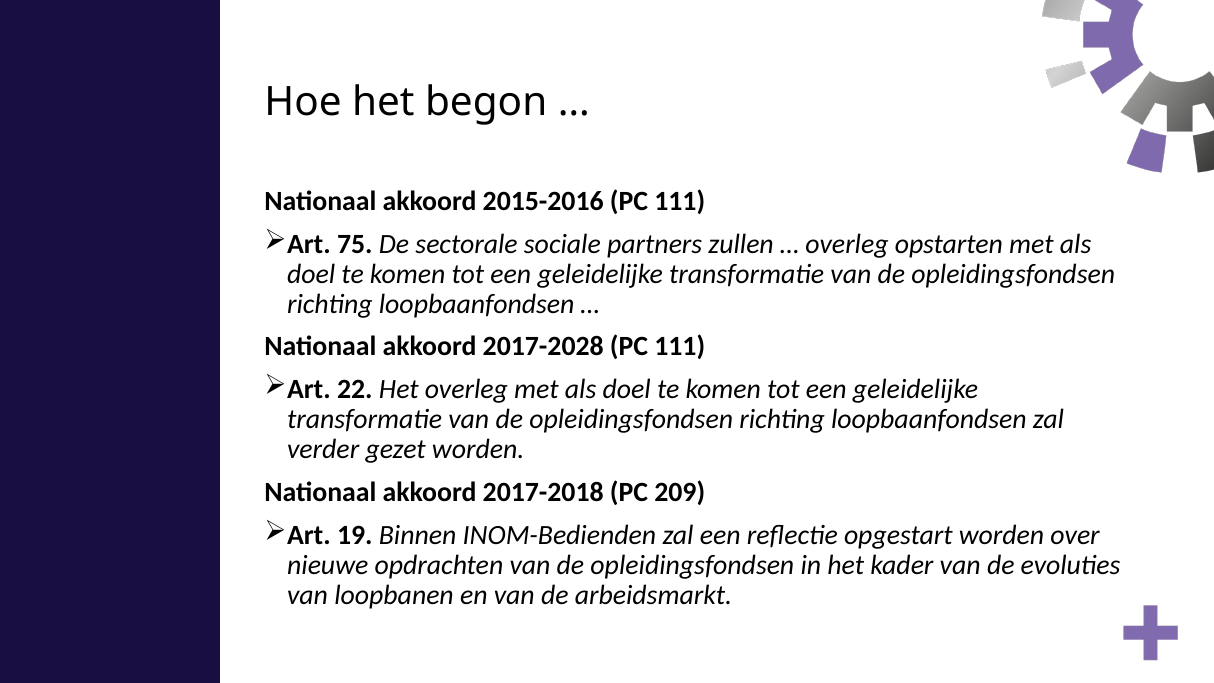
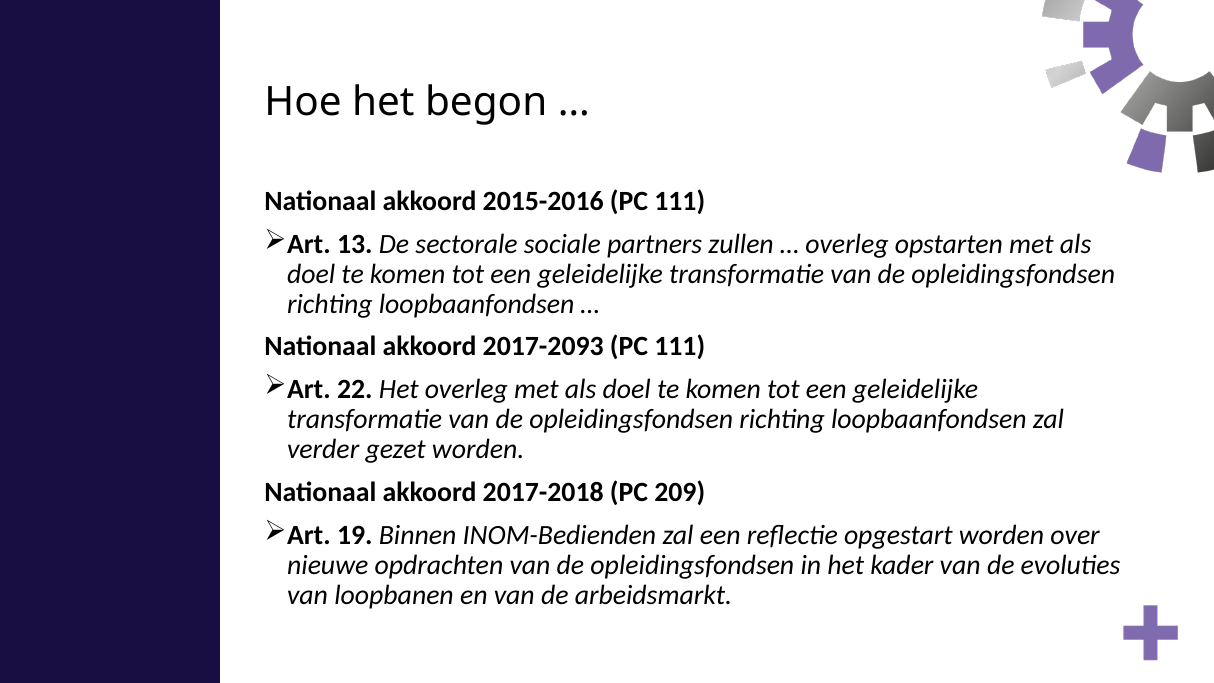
75: 75 -> 13
2017-2028: 2017-2028 -> 2017-2093
